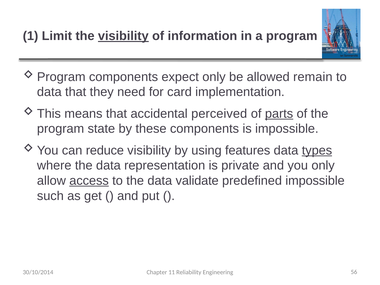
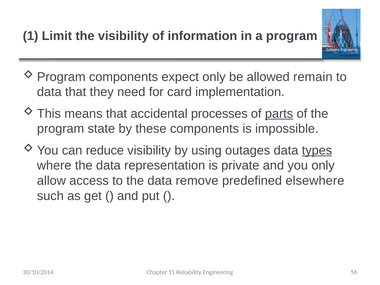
visibility at (123, 36) underline: present -> none
perceived: perceived -> processes
features: features -> outages
access underline: present -> none
validate: validate -> remove
predefined impossible: impossible -> elsewhere
